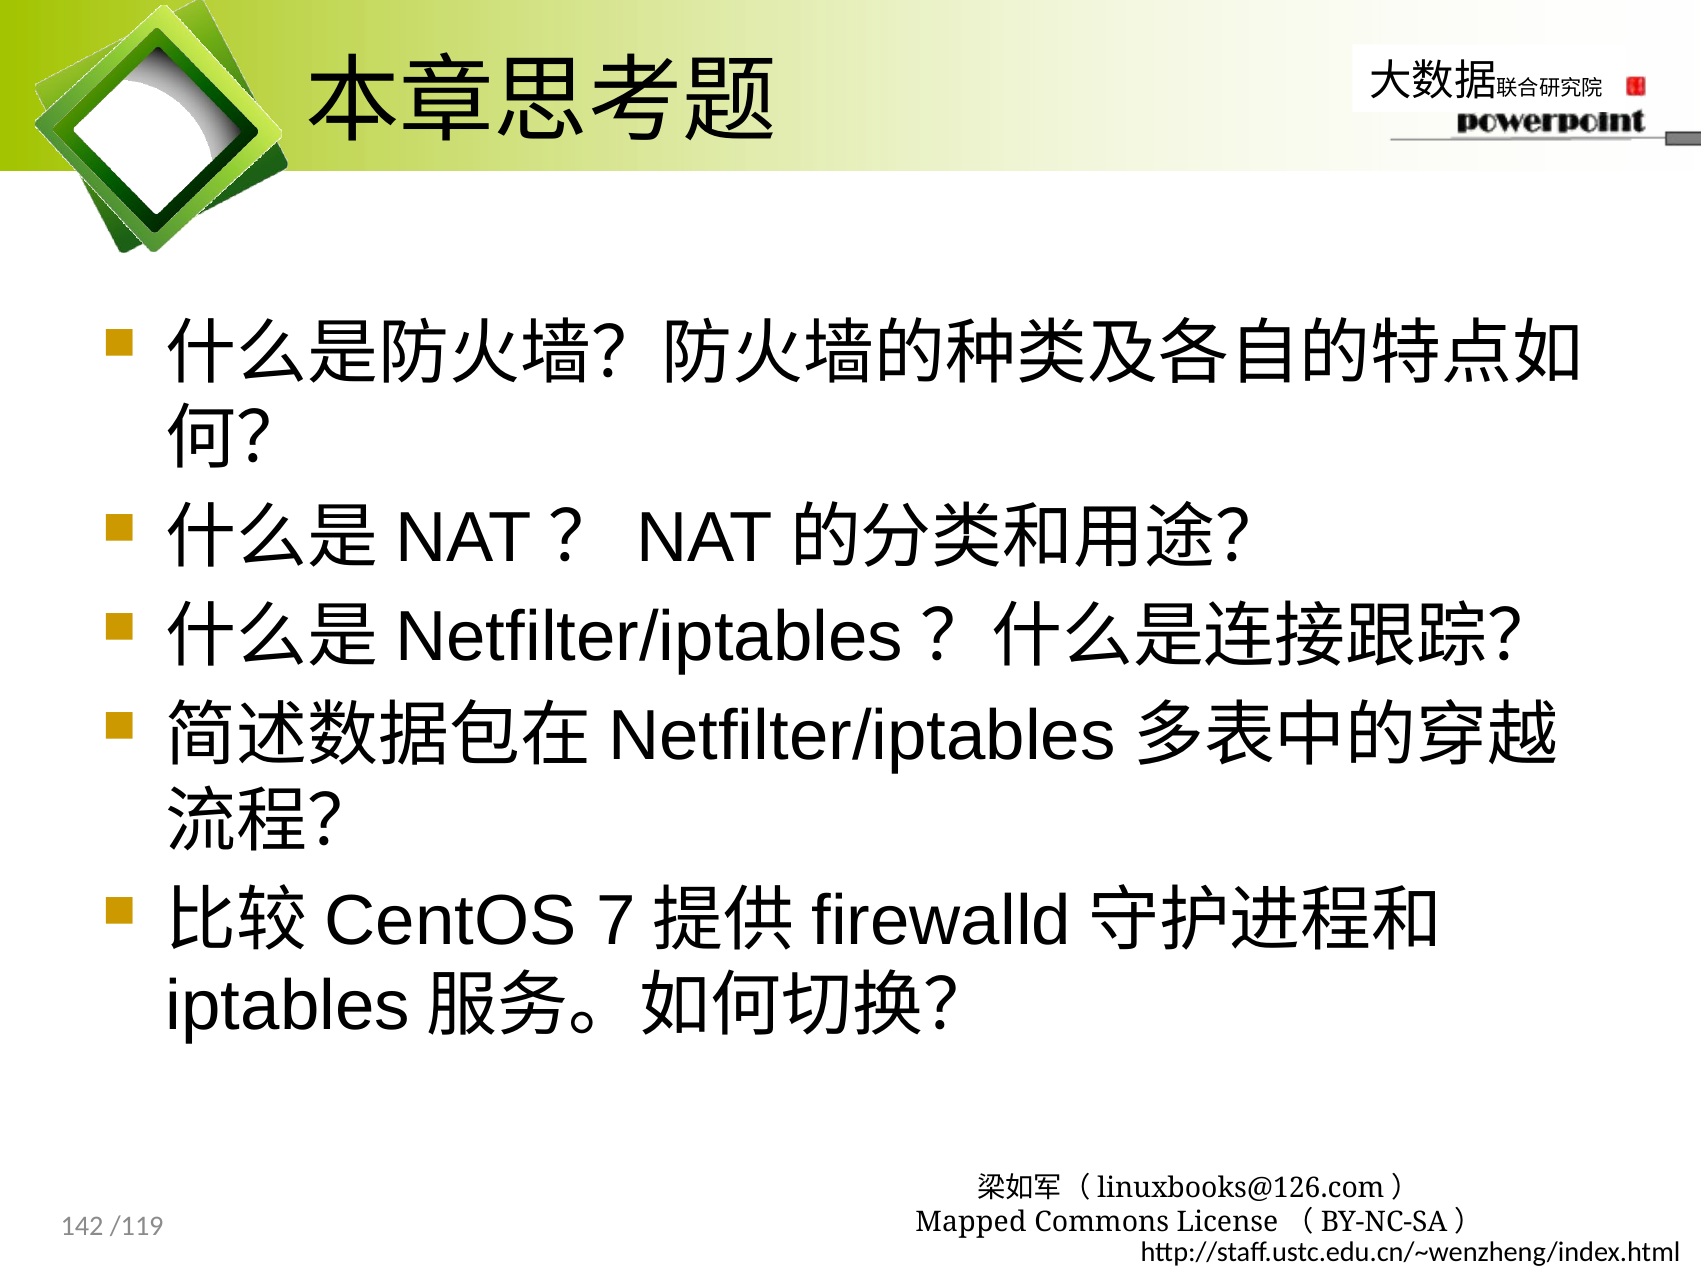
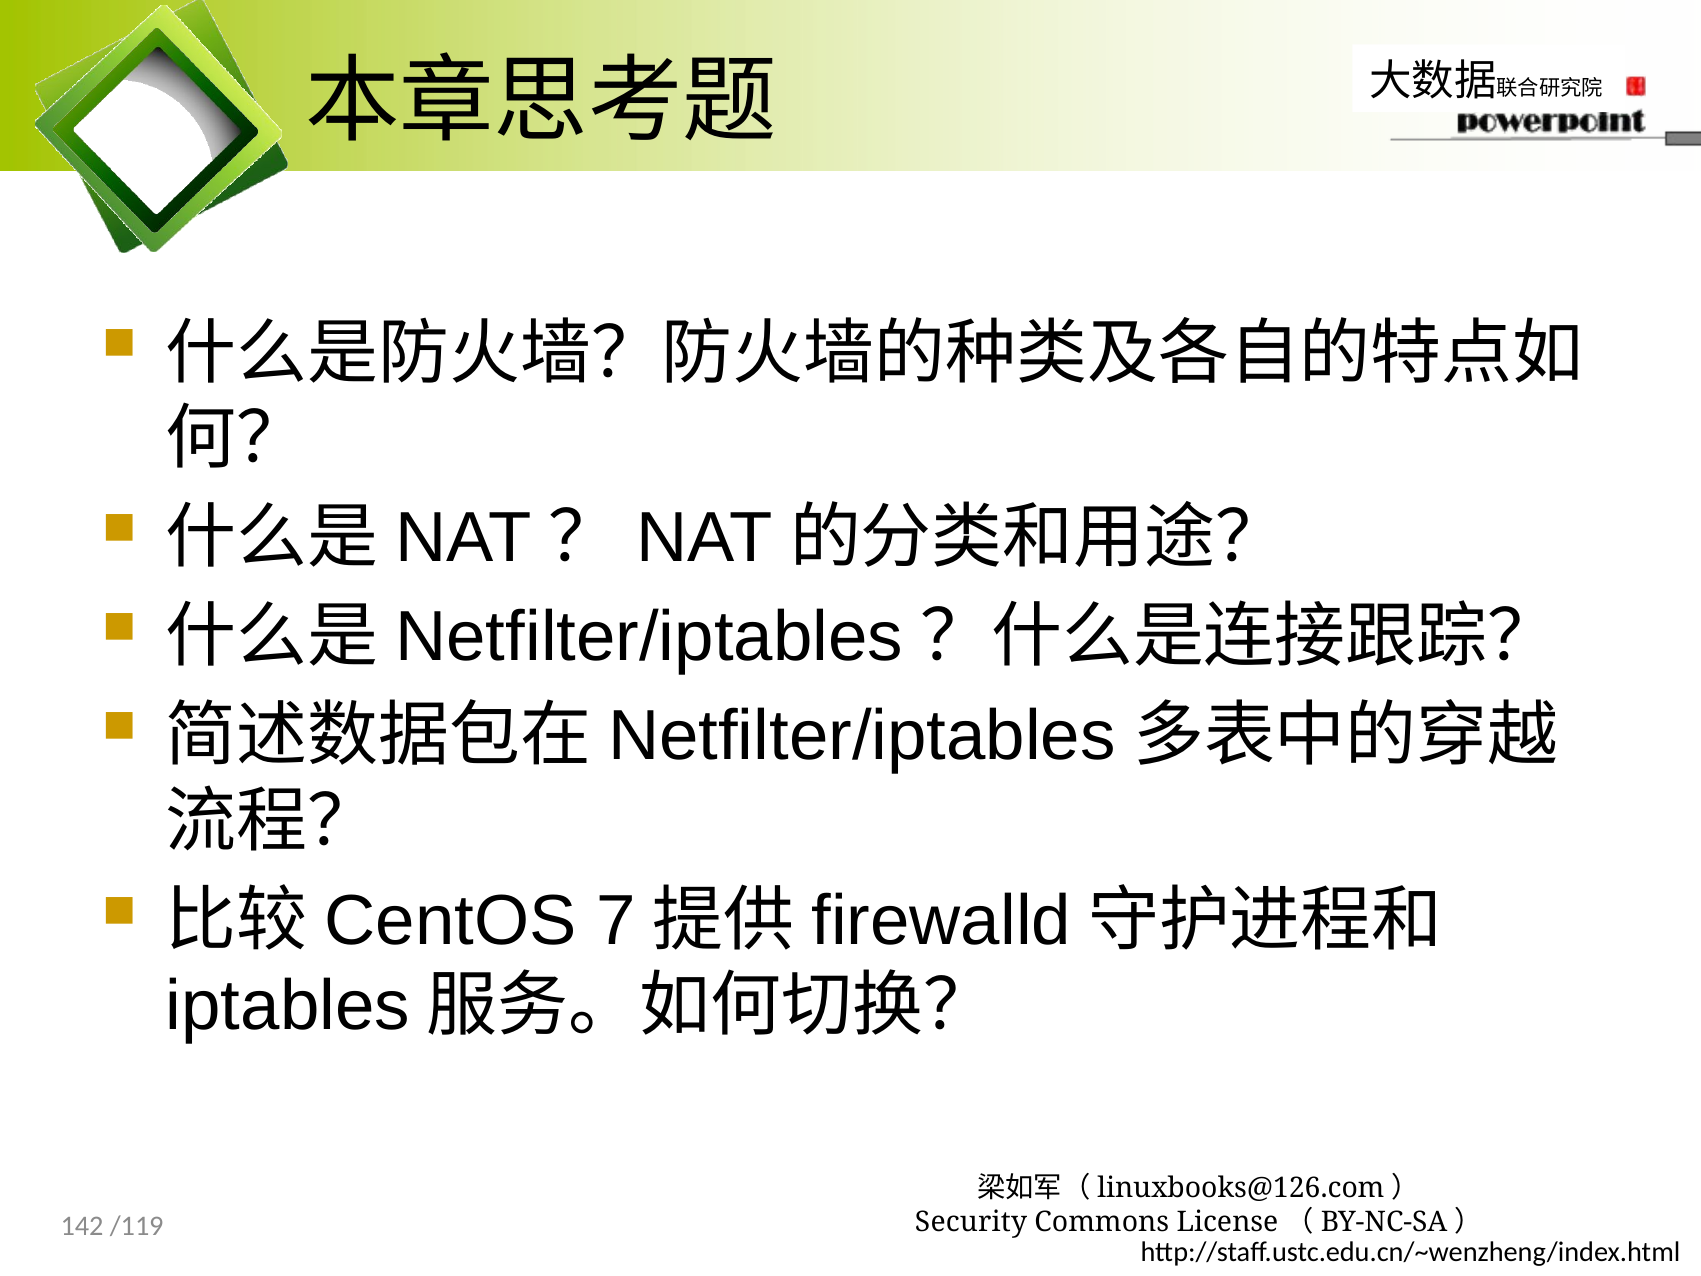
Mapped: Mapped -> Security
